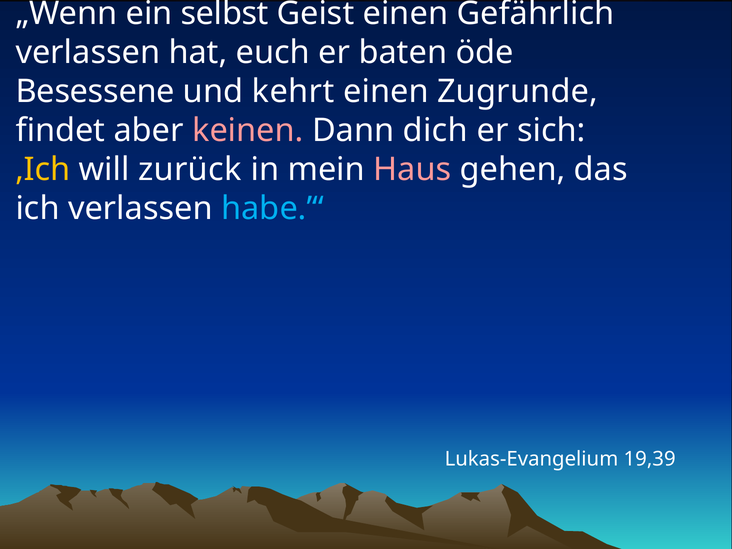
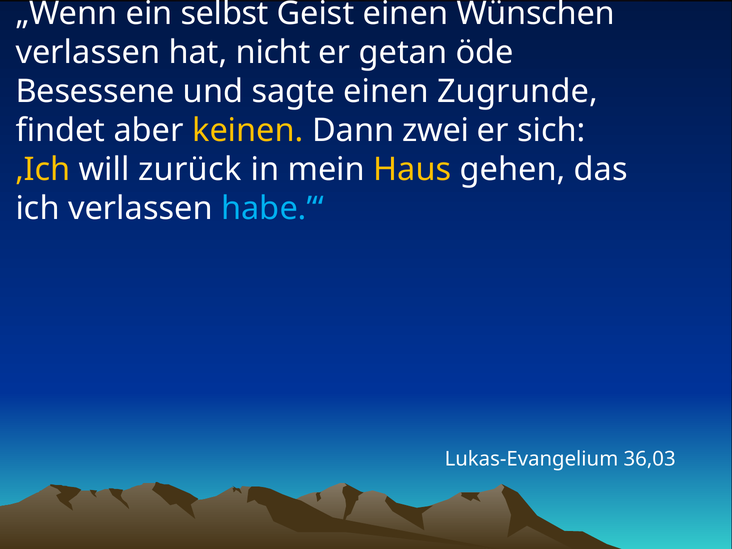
Gefährlich: Gefährlich -> Wünschen
euch: euch -> nicht
baten: baten -> getan
kehrt: kehrt -> sagte
keinen colour: pink -> yellow
dich: dich -> zwei
Haus colour: pink -> yellow
19,39: 19,39 -> 36,03
